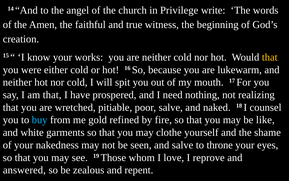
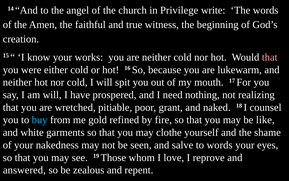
that at (270, 57) colour: yellow -> pink
am that: that -> will
poor salve: salve -> grant
to throne: throne -> words
